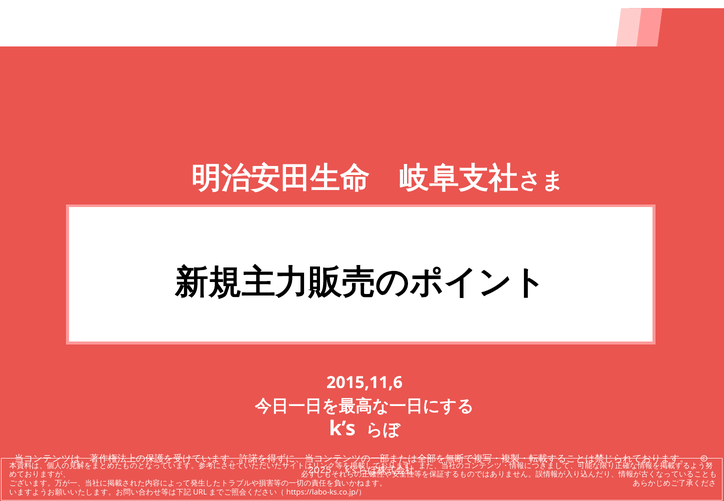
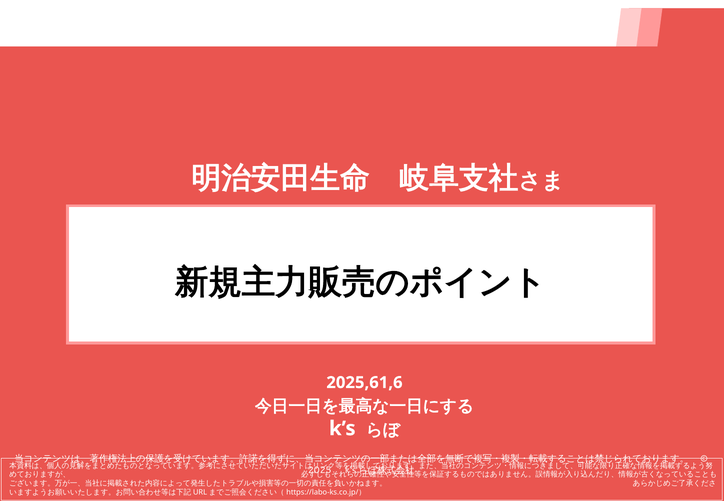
2015,11,6: 2015,11,6 -> 2025,61,6
